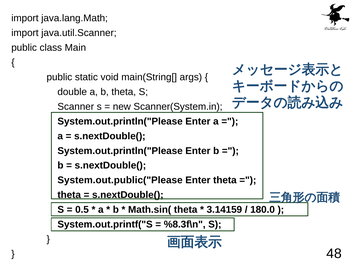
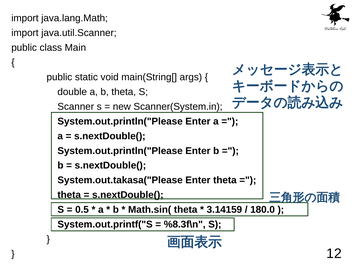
System.out.public("Please: System.out.public("Please -> System.out.takasa("Please
48: 48 -> 12
